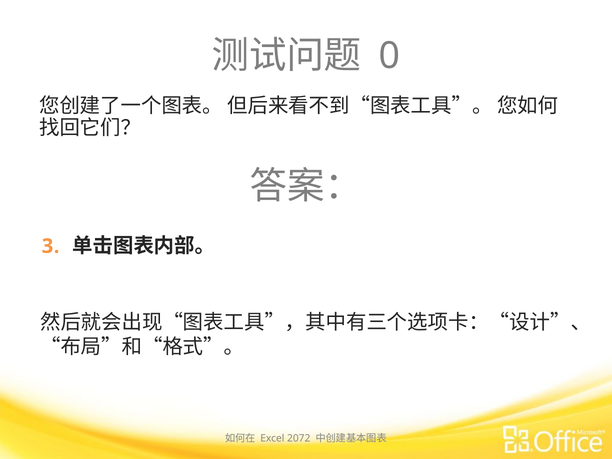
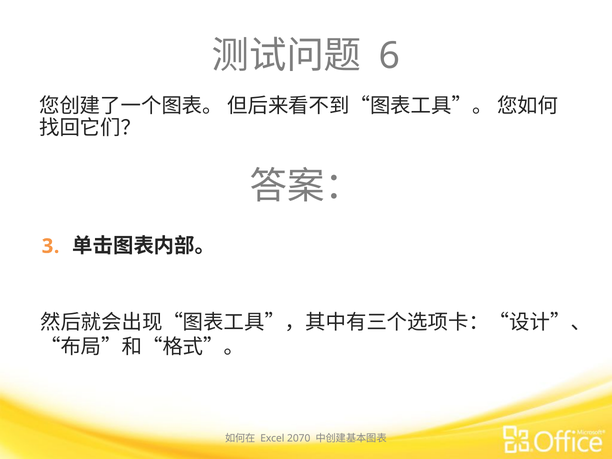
0: 0 -> 6
2072: 2072 -> 2070
